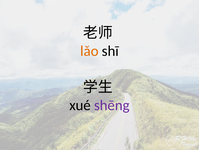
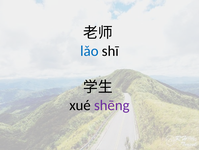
lǎo colour: orange -> blue
